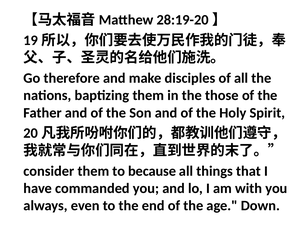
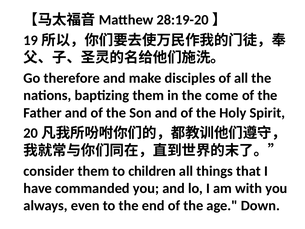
those: those -> come
because: because -> children
